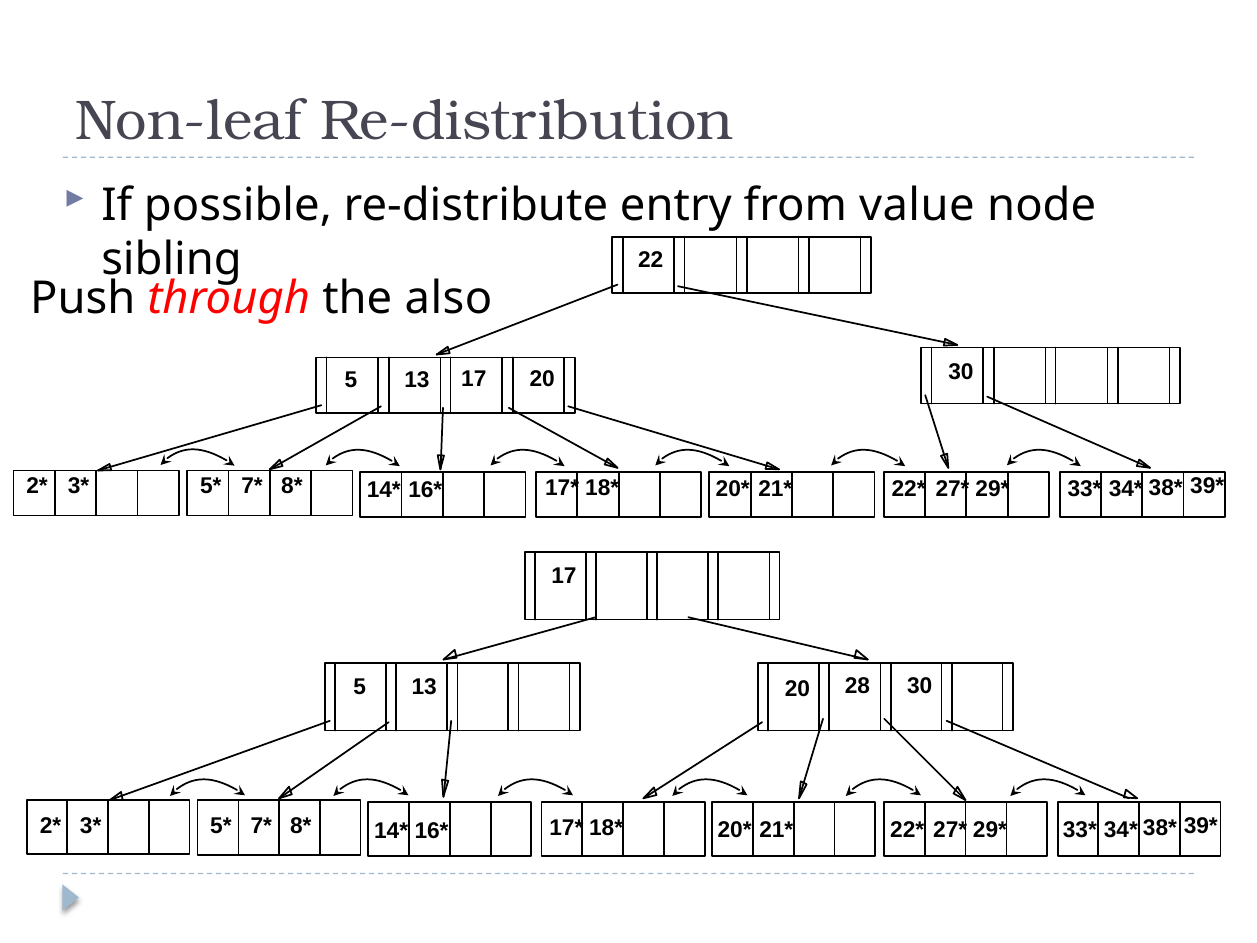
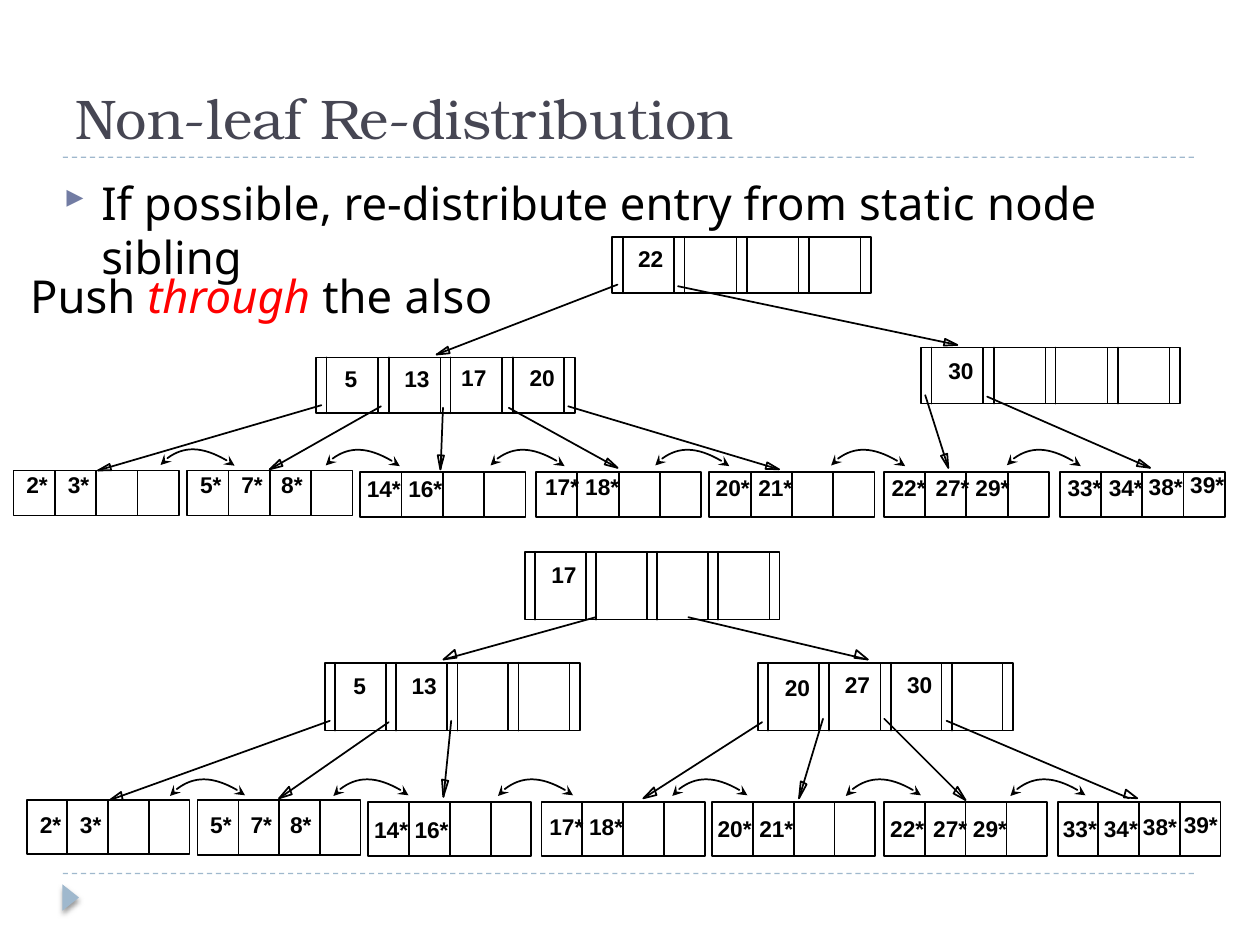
value: value -> static
28: 28 -> 27
